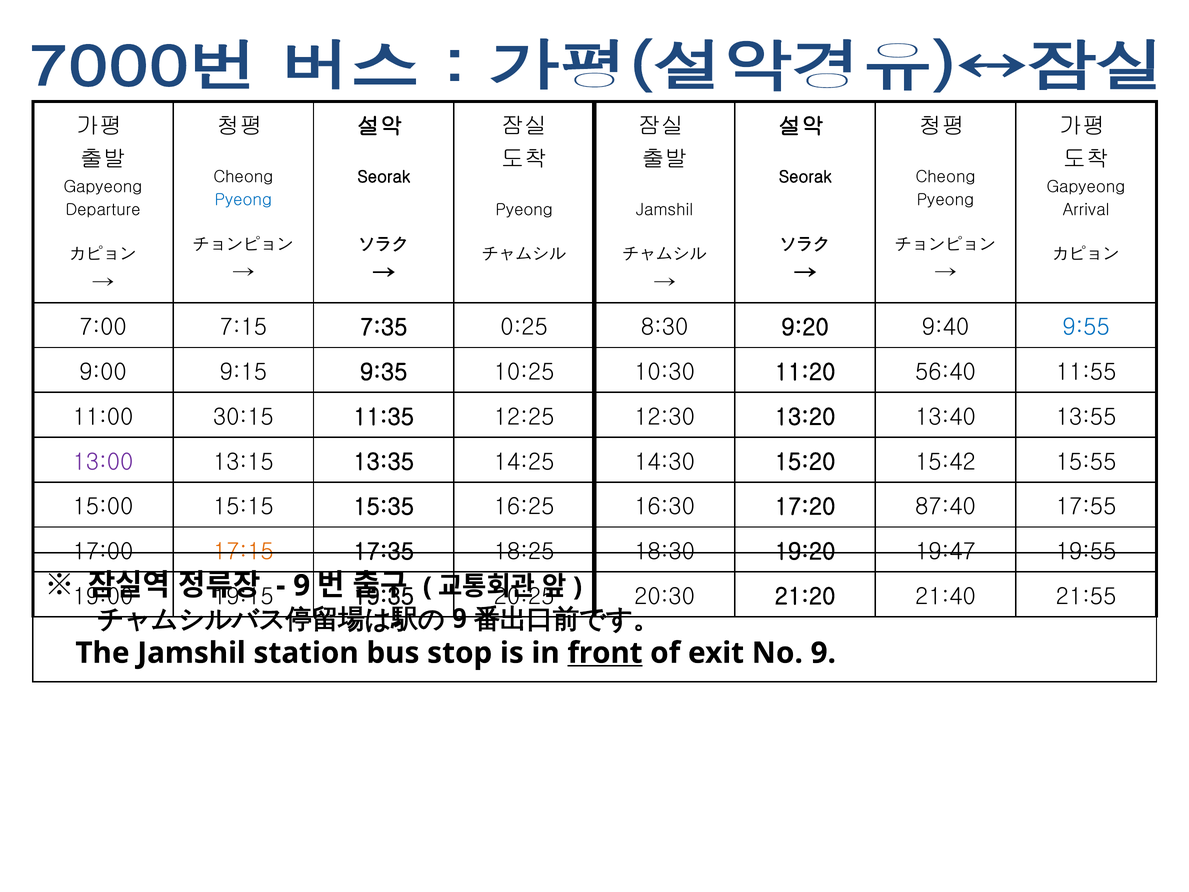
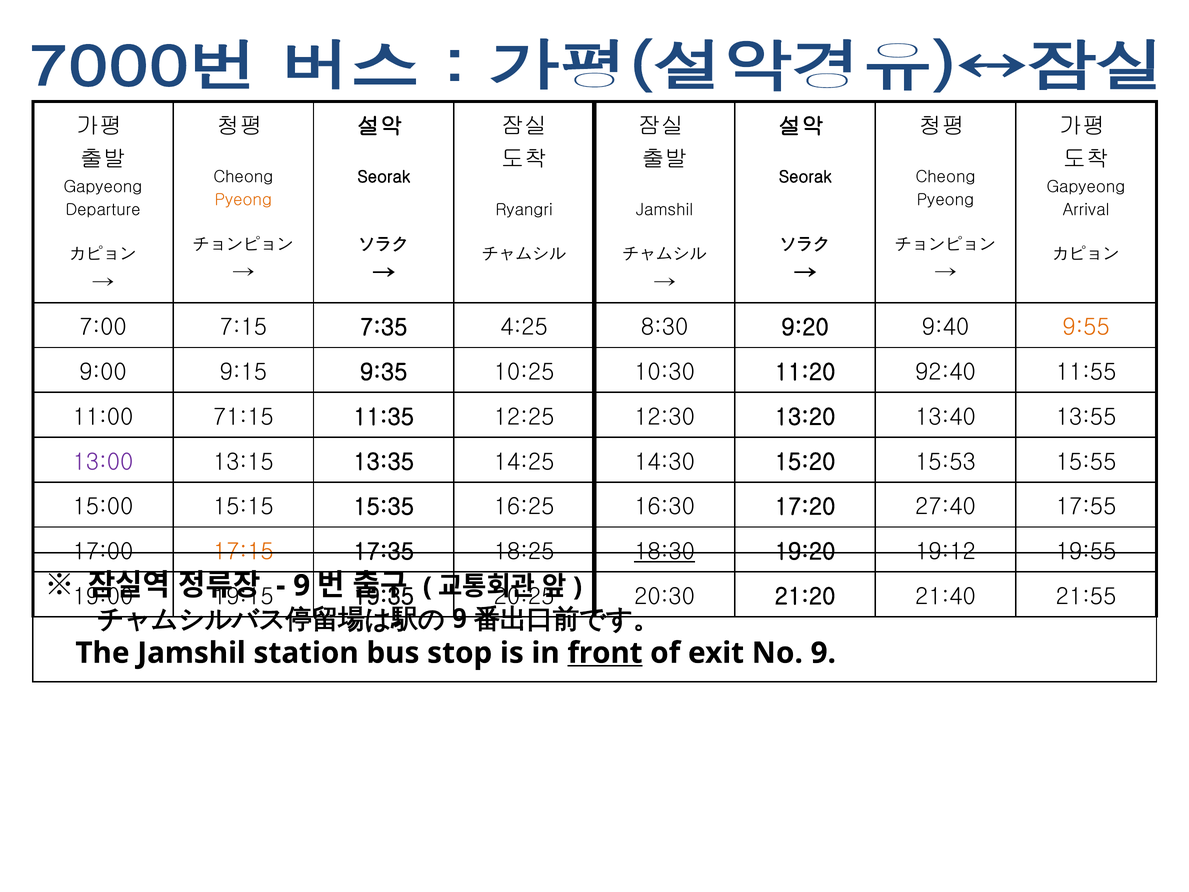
Pyeong at (243, 200) colour: blue -> orange
Pyeong at (524, 210): Pyeong -> Ryangri
0:25: 0:25 -> 4:25
9:55 colour: blue -> orange
56:40: 56:40 -> 92:40
30:15: 30:15 -> 71:15
15:42: 15:42 -> 15:53
87:40: 87:40 -> 27:40
18:30 underline: none -> present
19:47: 19:47 -> 19:12
